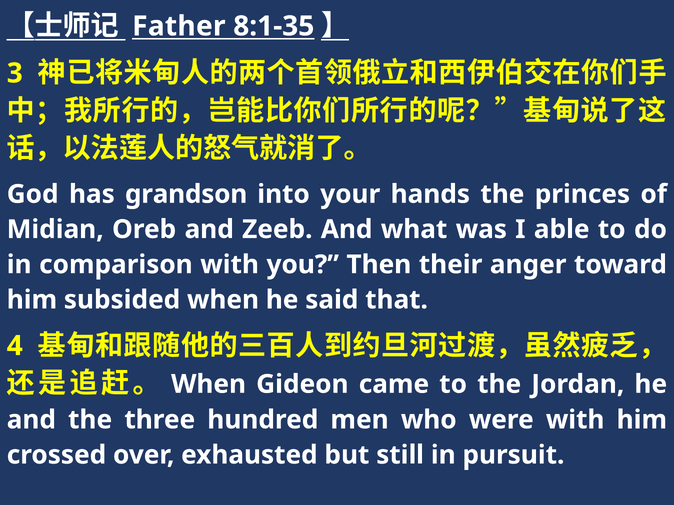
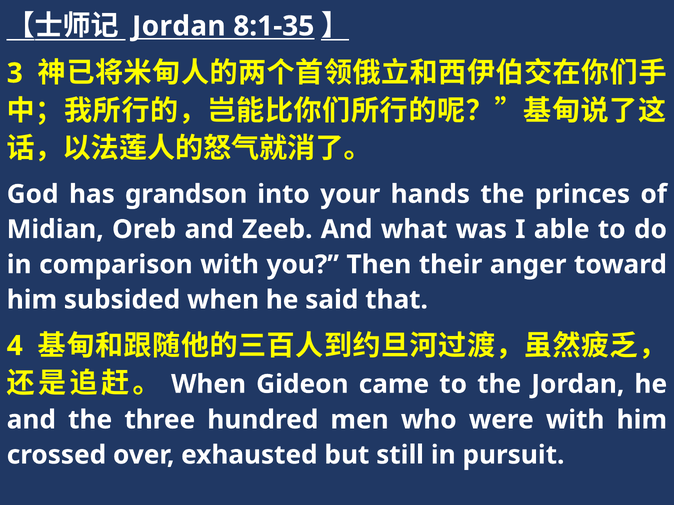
Father at (179, 26): Father -> Jordan
